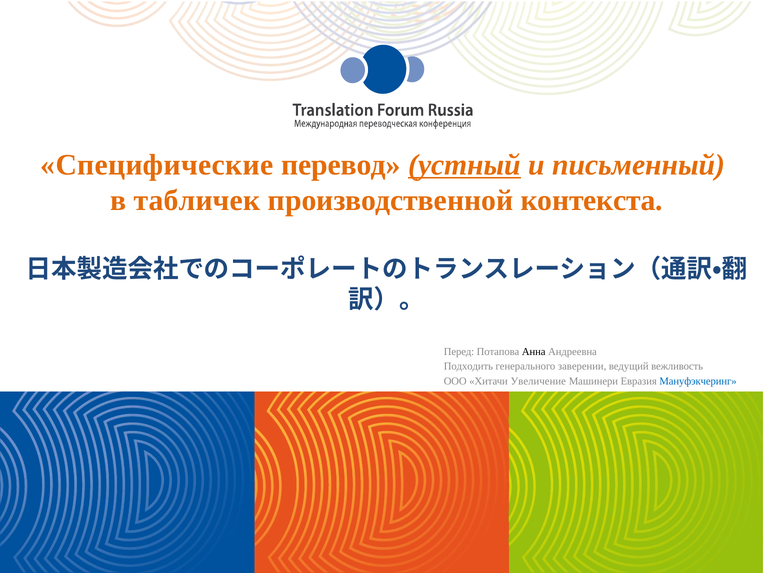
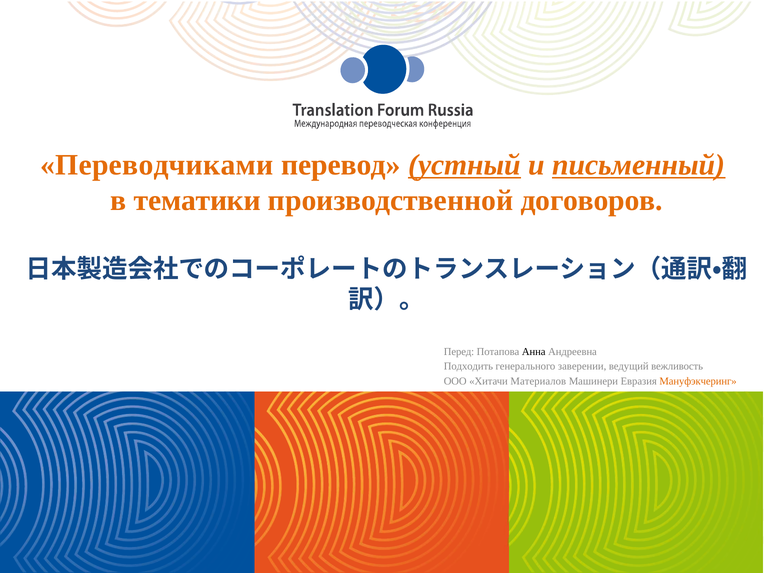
Специфические: Специфические -> Переводчиками
письменный underline: none -> present
табличек: табличек -> тематики
контекста: контекста -> договоров
Увеличение: Увеличение -> Материалов
Мануфэкчеринг colour: blue -> orange
